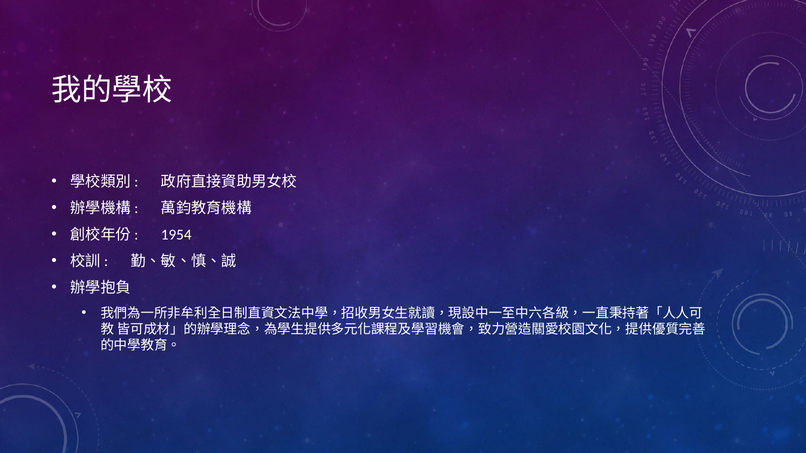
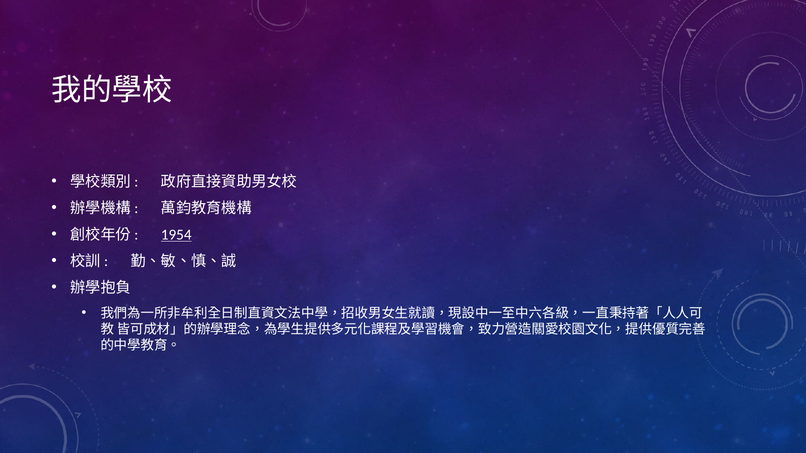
1954 underline: none -> present
